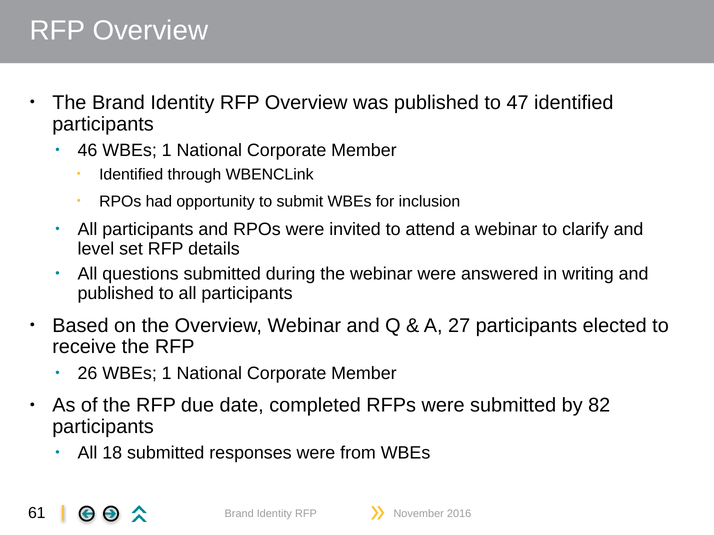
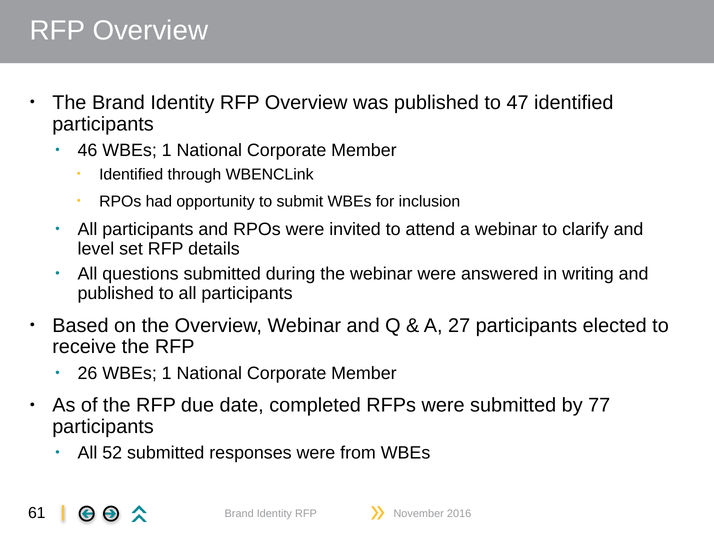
82: 82 -> 77
18: 18 -> 52
